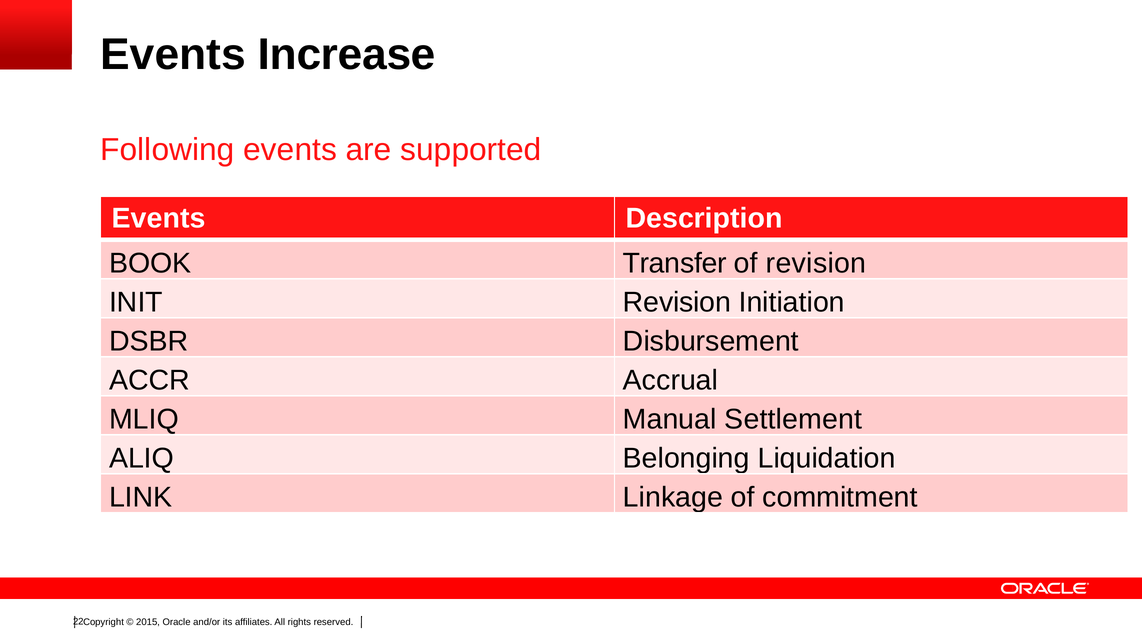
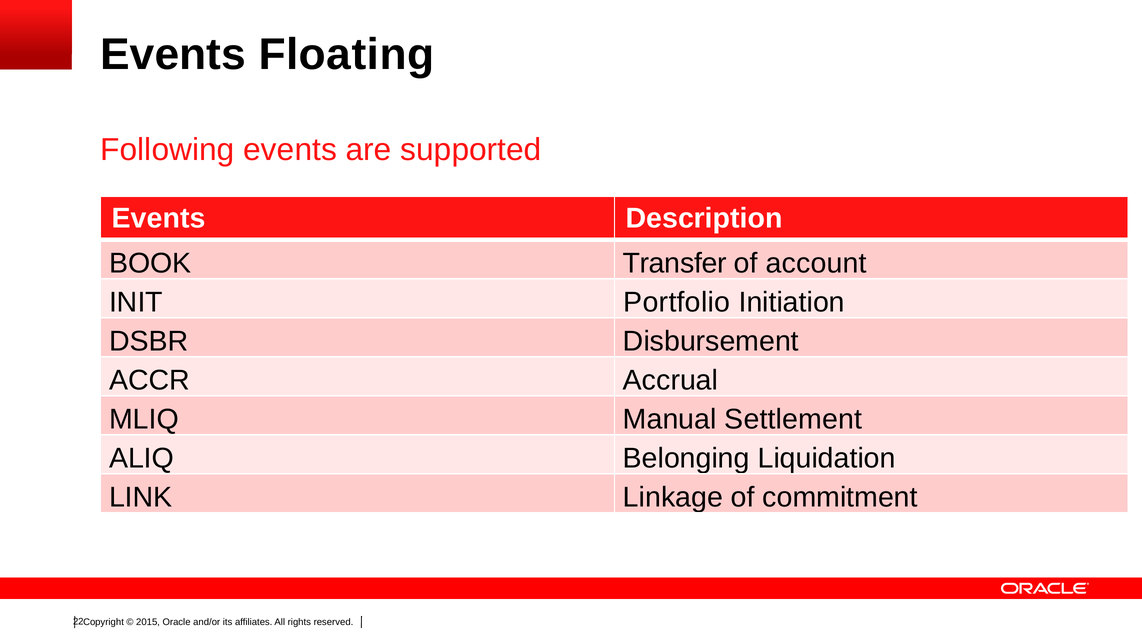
Increase: Increase -> Floating
of revision: revision -> account
INIT Revision: Revision -> Portfolio
